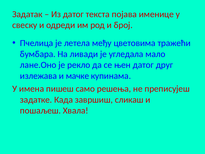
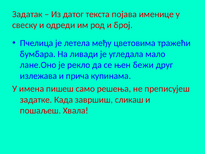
њен датог: датог -> бежи
мачке: мачке -> прича
